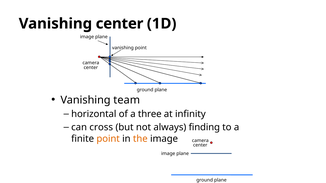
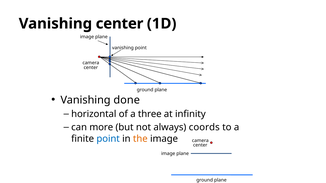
team: team -> done
cross: cross -> more
finding: finding -> coords
point at (108, 139) colour: orange -> blue
